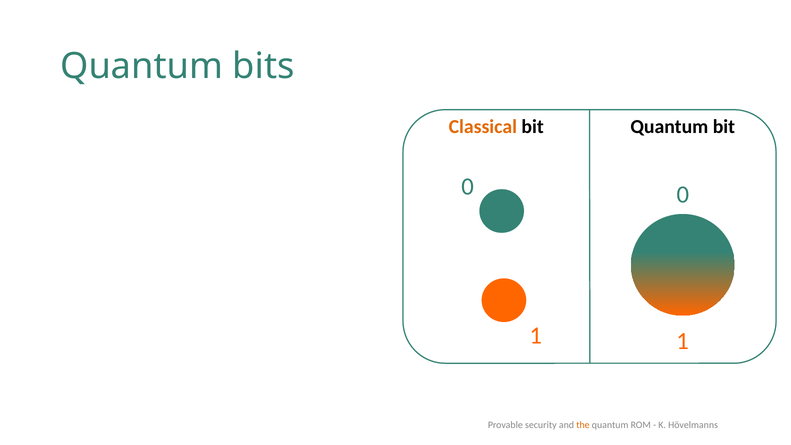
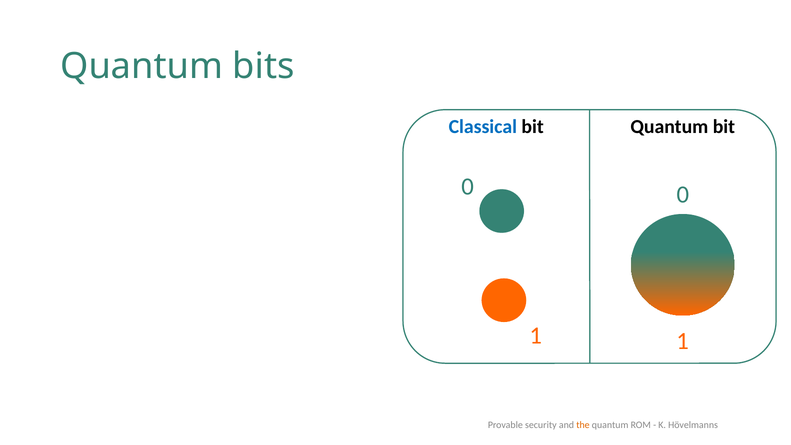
Classical colour: orange -> blue
